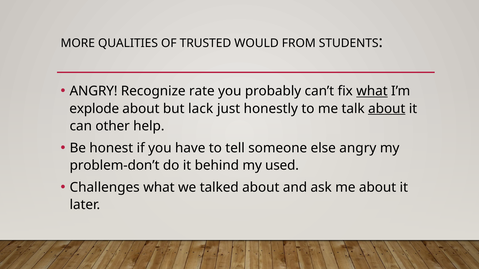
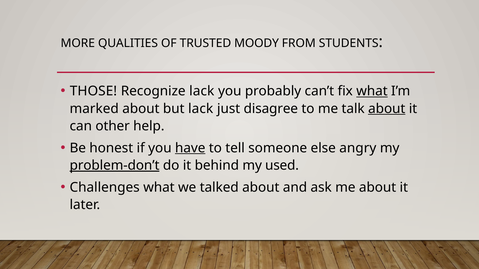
WOULD: WOULD -> MOODY
ANGRY at (94, 91): ANGRY -> THOSE
Recognize rate: rate -> lack
explode: explode -> marked
honestly: honestly -> disagree
have underline: none -> present
problem-don’t underline: none -> present
